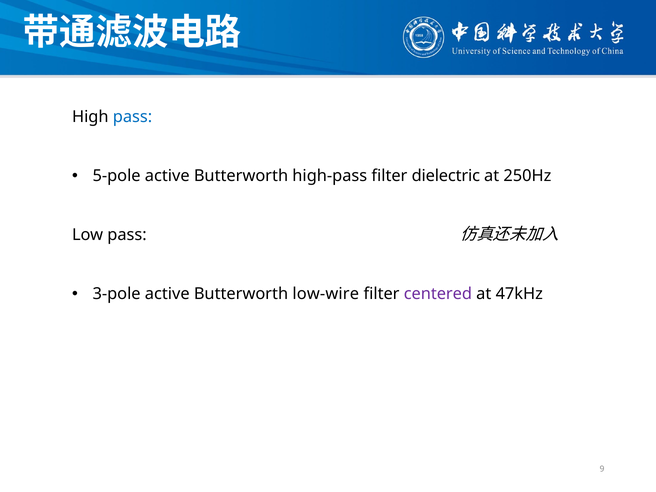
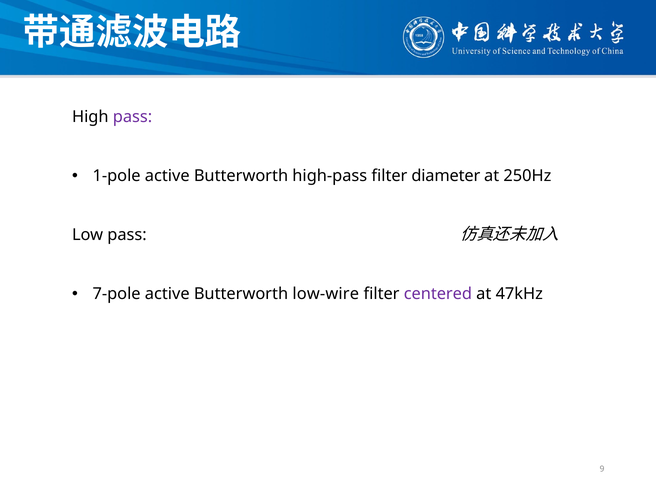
pass at (132, 117) colour: blue -> purple
5-pole: 5-pole -> 1-pole
dielectric: dielectric -> diameter
3-pole: 3-pole -> 7-pole
